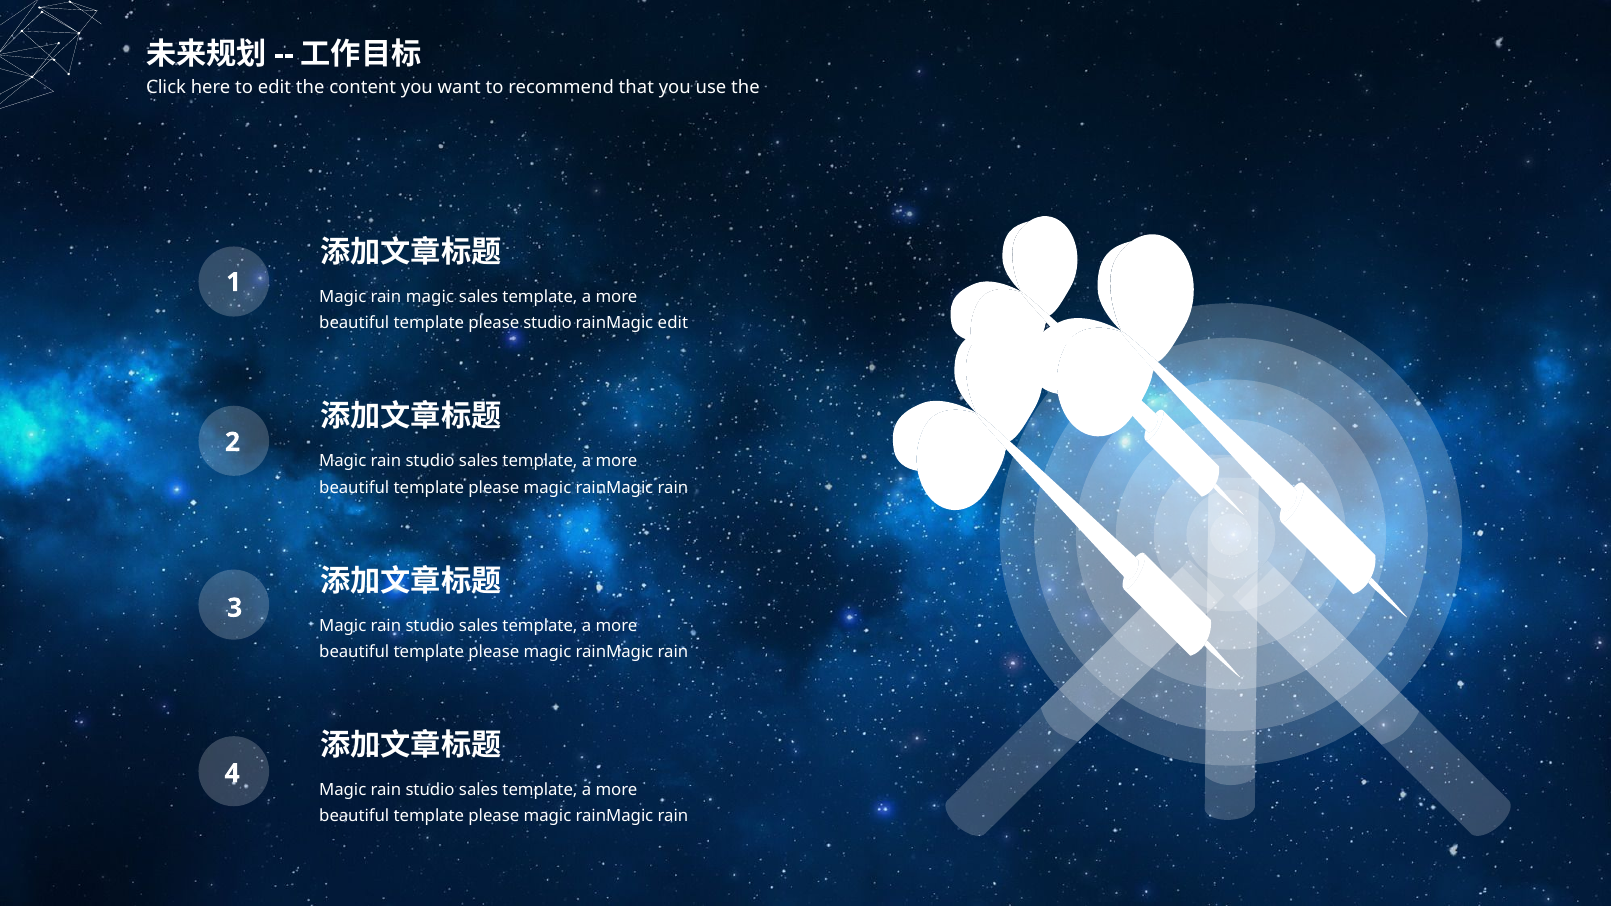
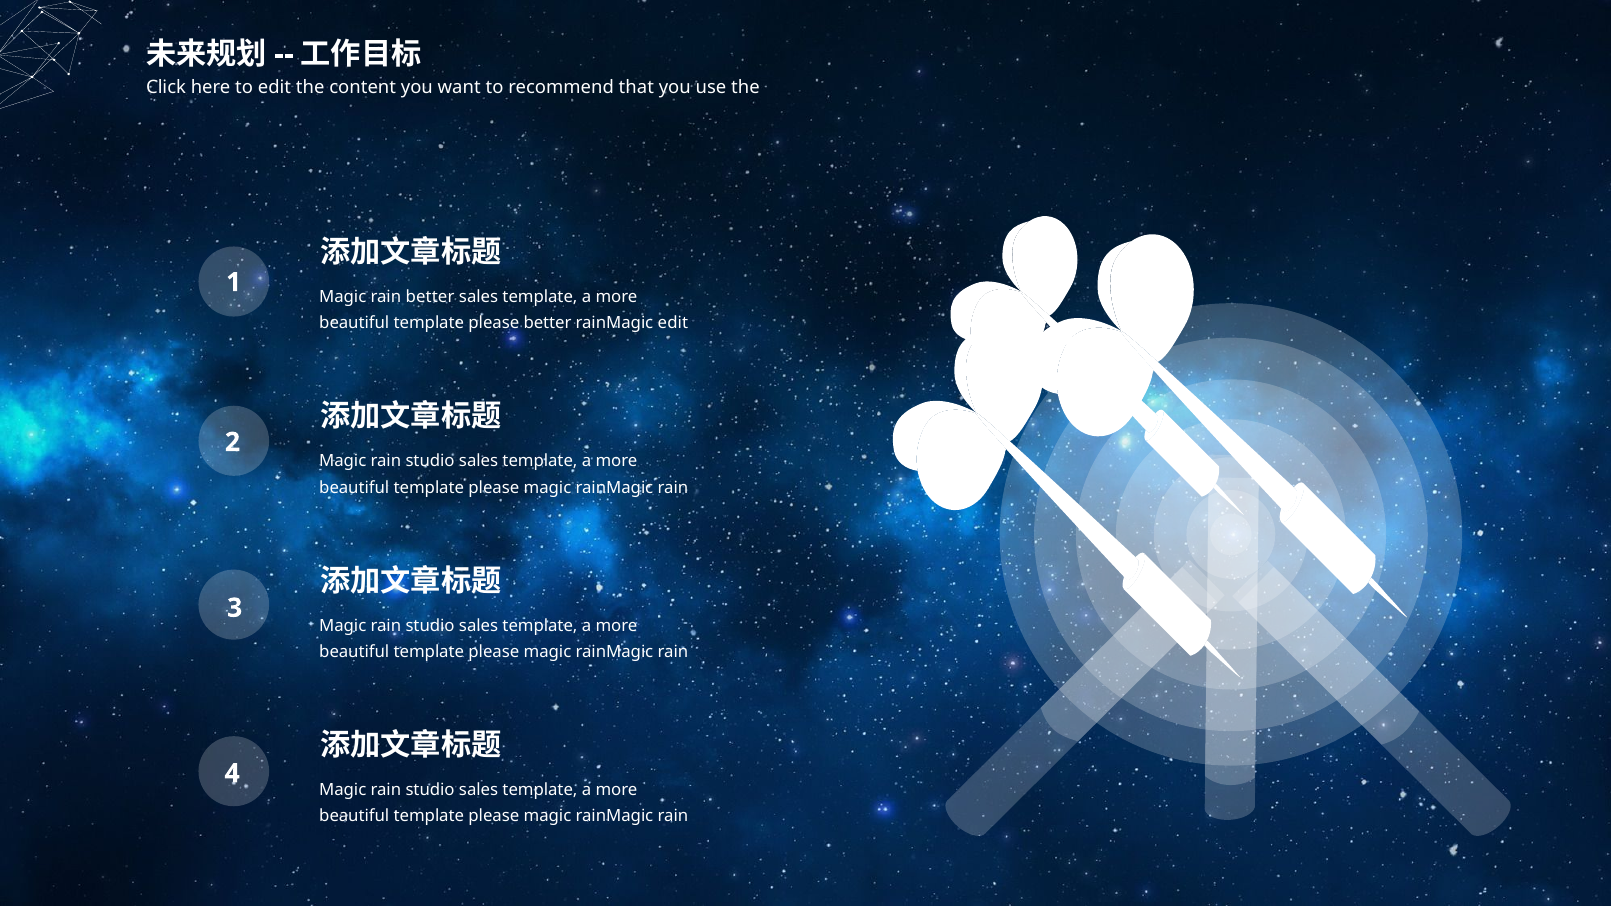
rain magic: magic -> better
please studio: studio -> better
